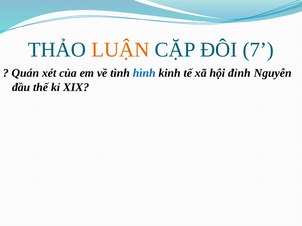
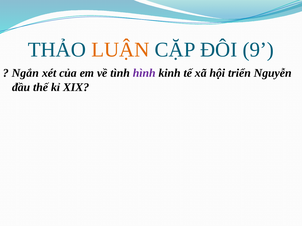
7: 7 -> 9
Quán: Quán -> Ngắn
hình colour: blue -> purple
đỉnh: đỉnh -> triển
